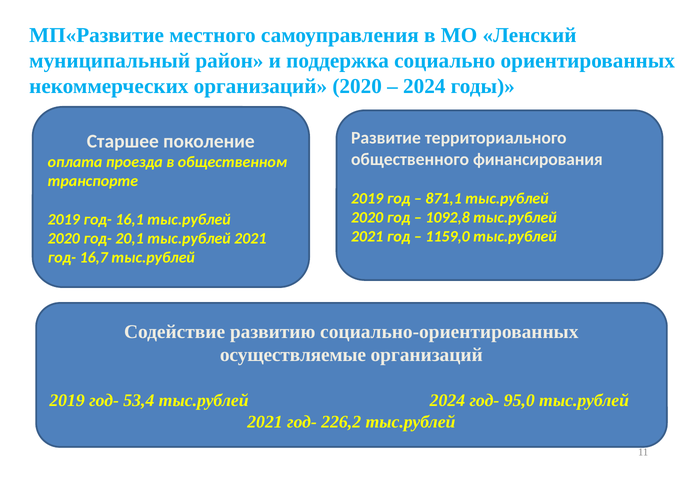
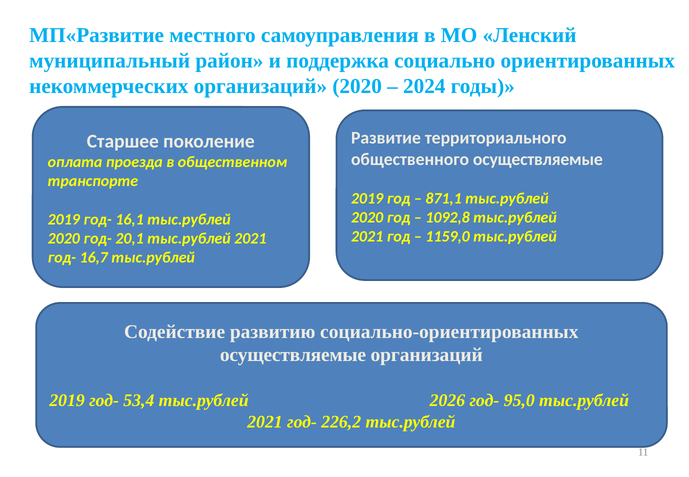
общественного финансирования: финансирования -> осуществляемые
тыс.рублей 2024: 2024 -> 2026
